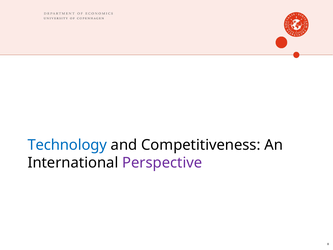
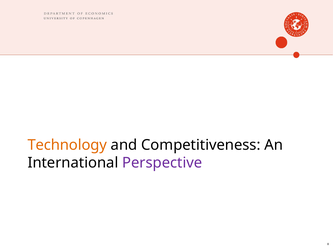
Technology colour: blue -> orange
